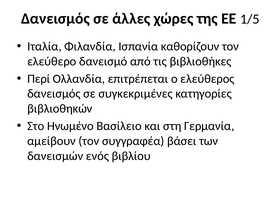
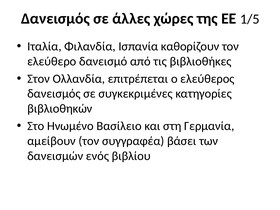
Περί: Περί -> Στον
